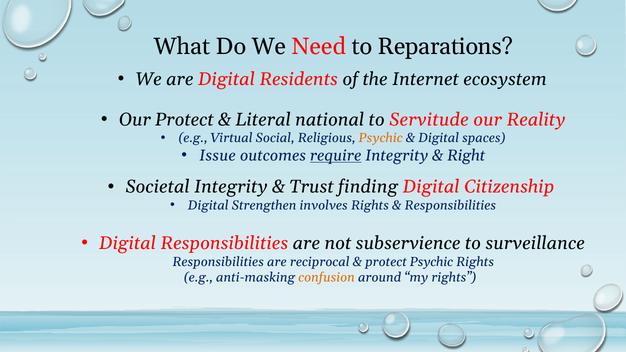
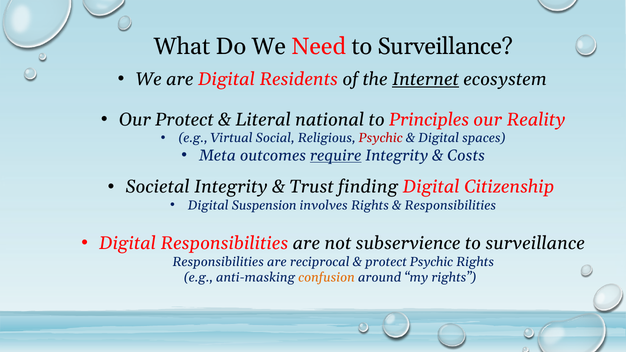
Need to Reparations: Reparations -> Surveillance
Internet underline: none -> present
Servitude: Servitude -> Principles
Psychic at (381, 138) colour: orange -> red
Issue: Issue -> Meta
Right: Right -> Costs
Strengthen: Strengthen -> Suspension
